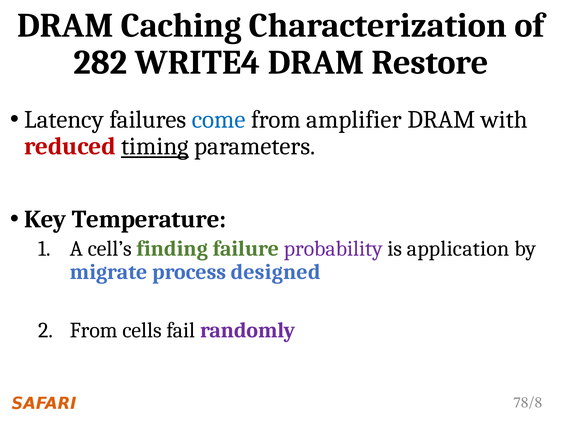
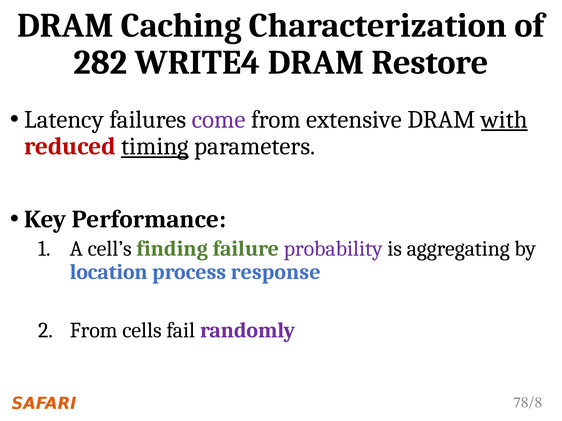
come colour: blue -> purple
amplifier: amplifier -> extensive
with underline: none -> present
Temperature: Temperature -> Performance
application: application -> aggregating
migrate: migrate -> location
designed: designed -> response
